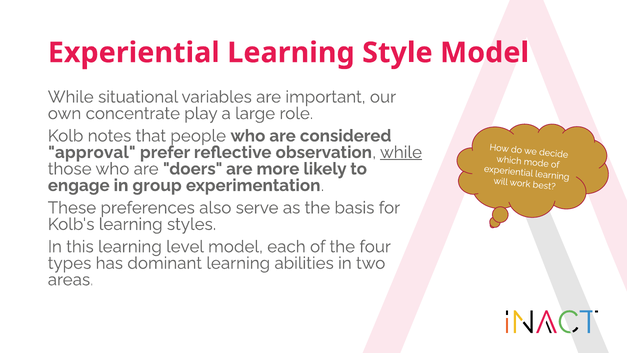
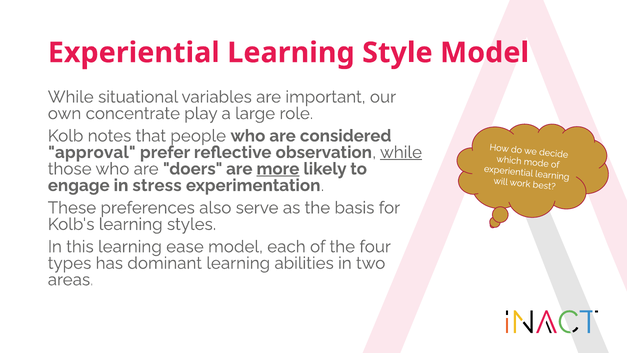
more underline: none -> present
group: group -> stress
level: level -> ease
